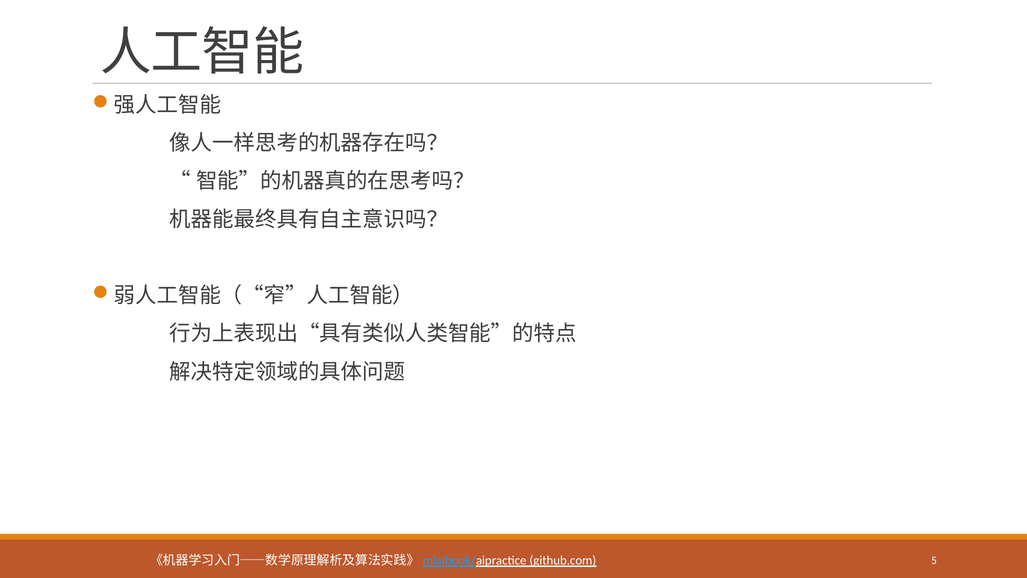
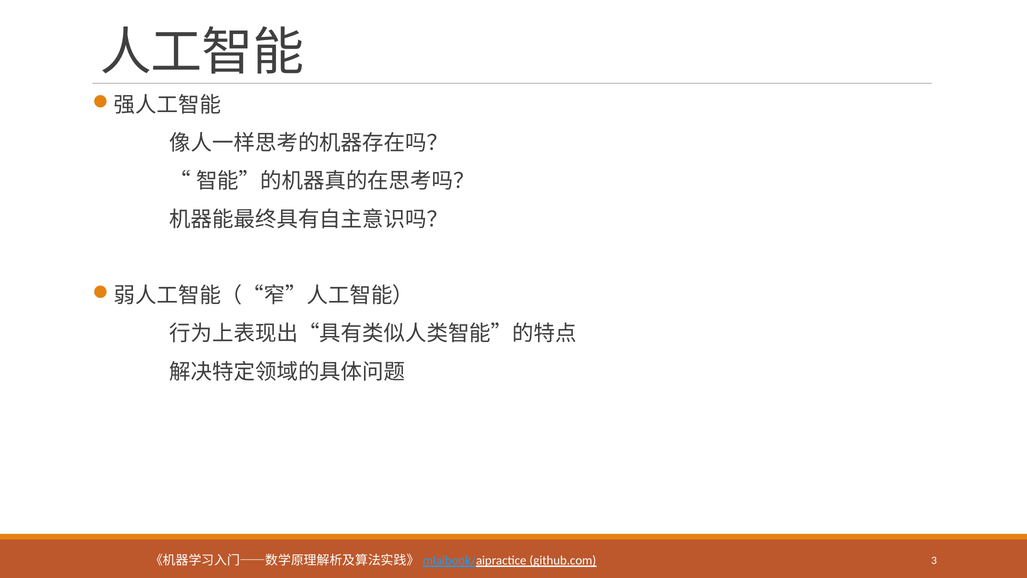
5: 5 -> 3
